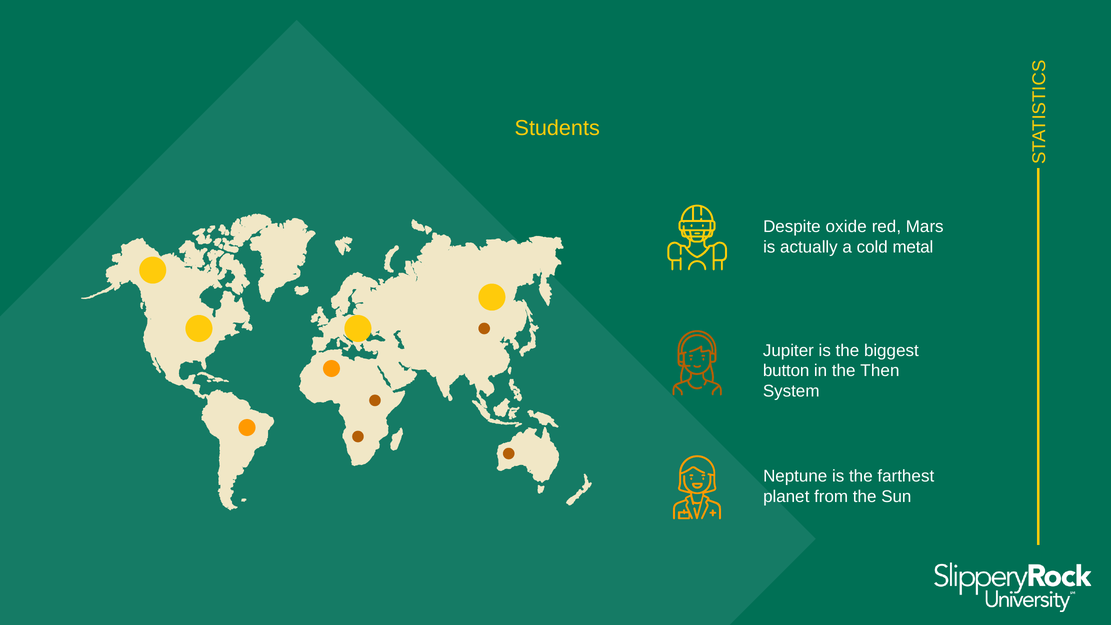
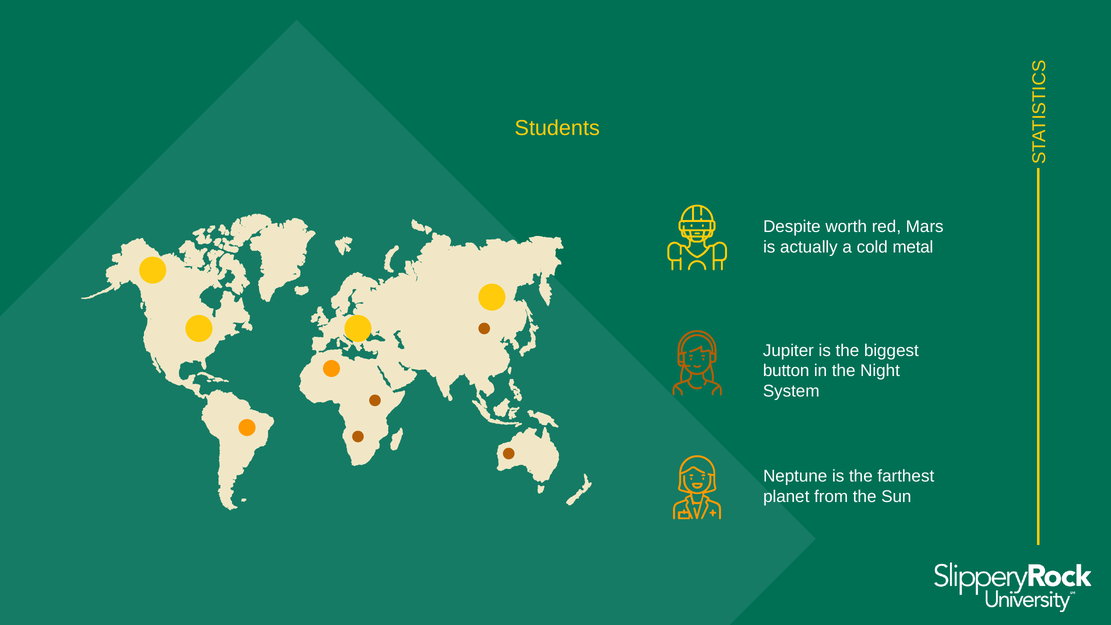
oxide: oxide -> worth
Then: Then -> Night
